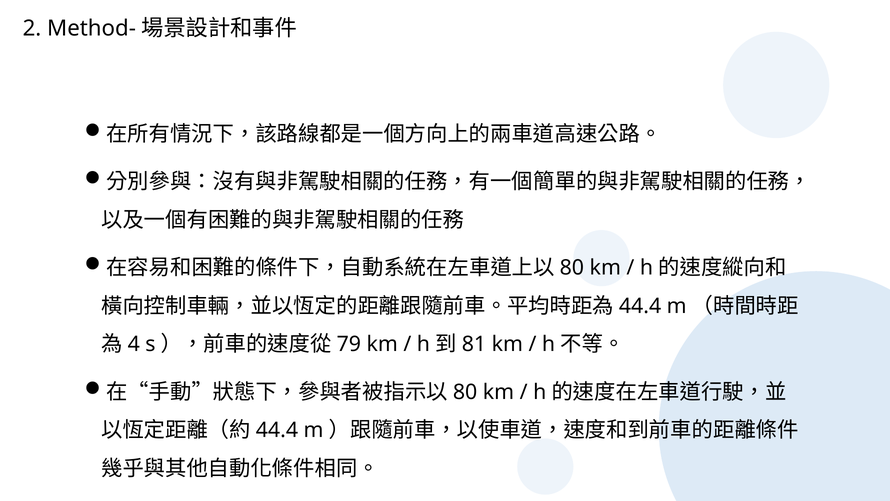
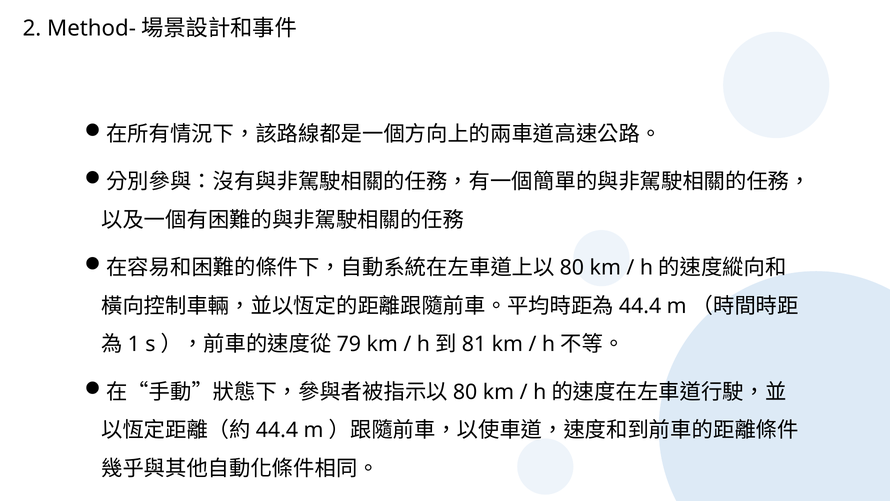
4: 4 -> 1
